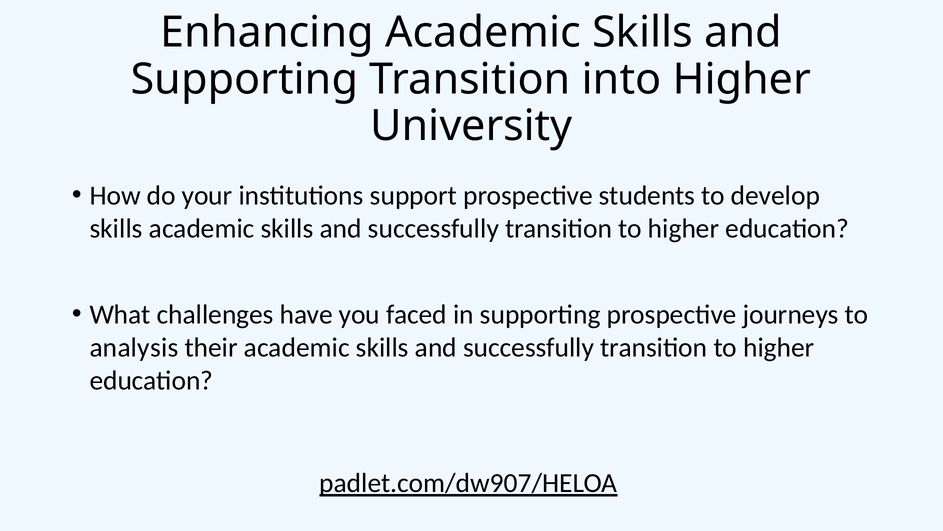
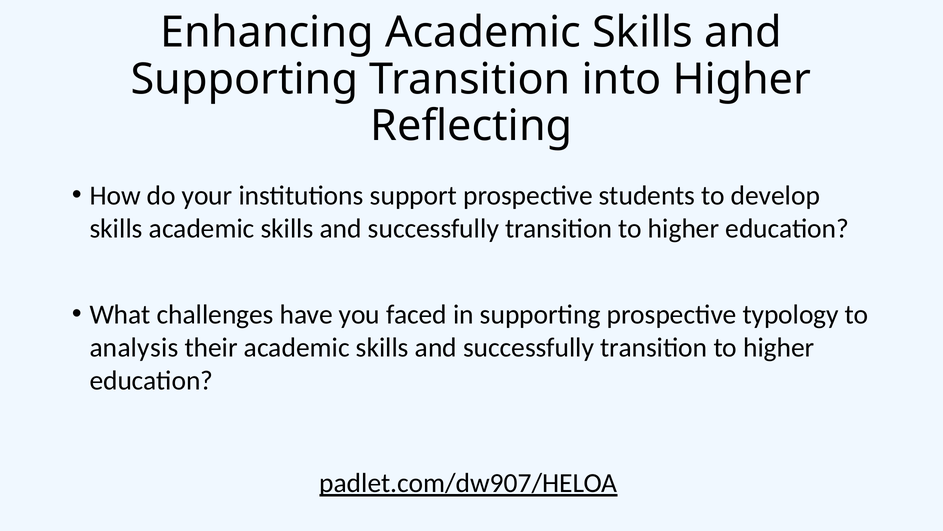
University: University -> Reflecting
journeys: journeys -> typology
